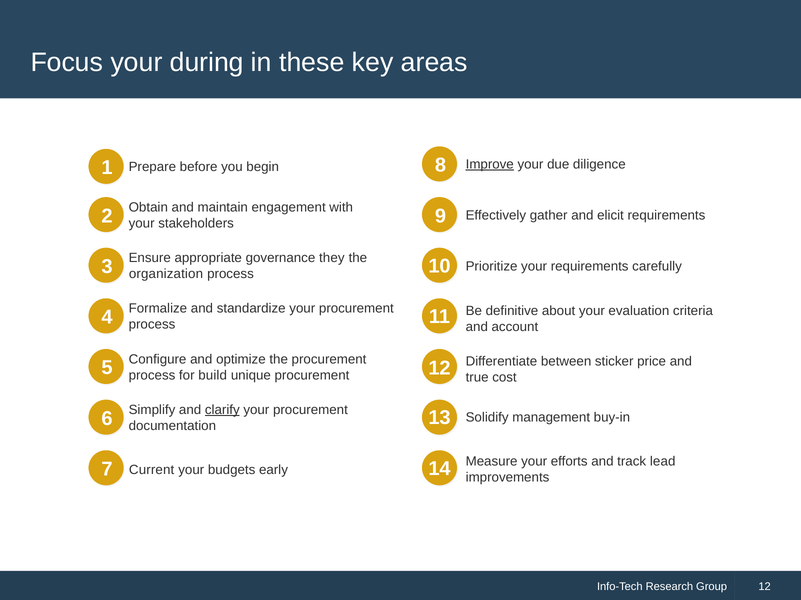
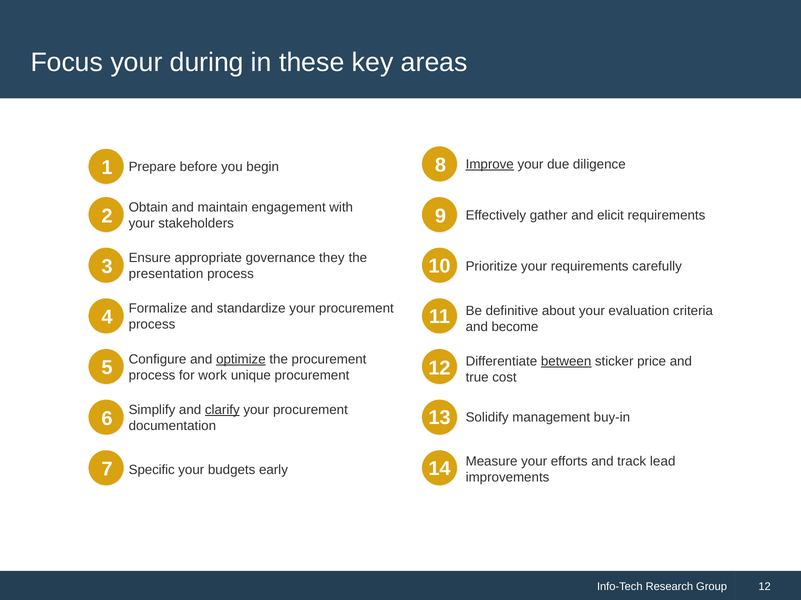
organization: organization -> presentation
account: account -> become
optimize underline: none -> present
between underline: none -> present
build: build -> work
Current: Current -> Specific
